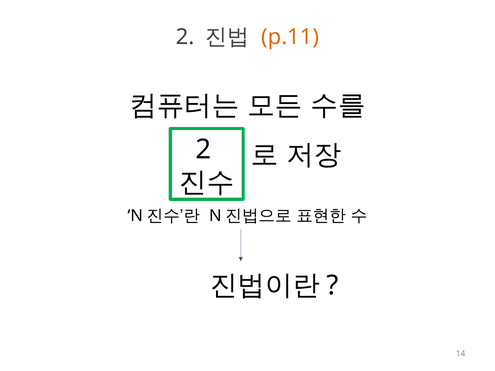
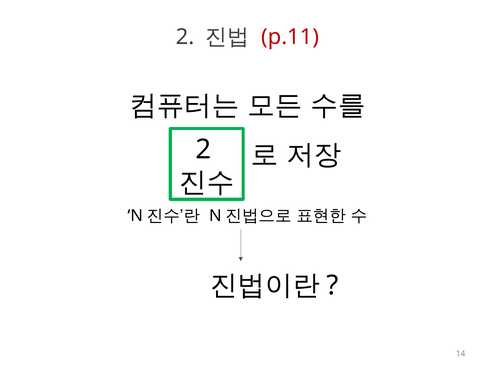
p.11 colour: orange -> red
